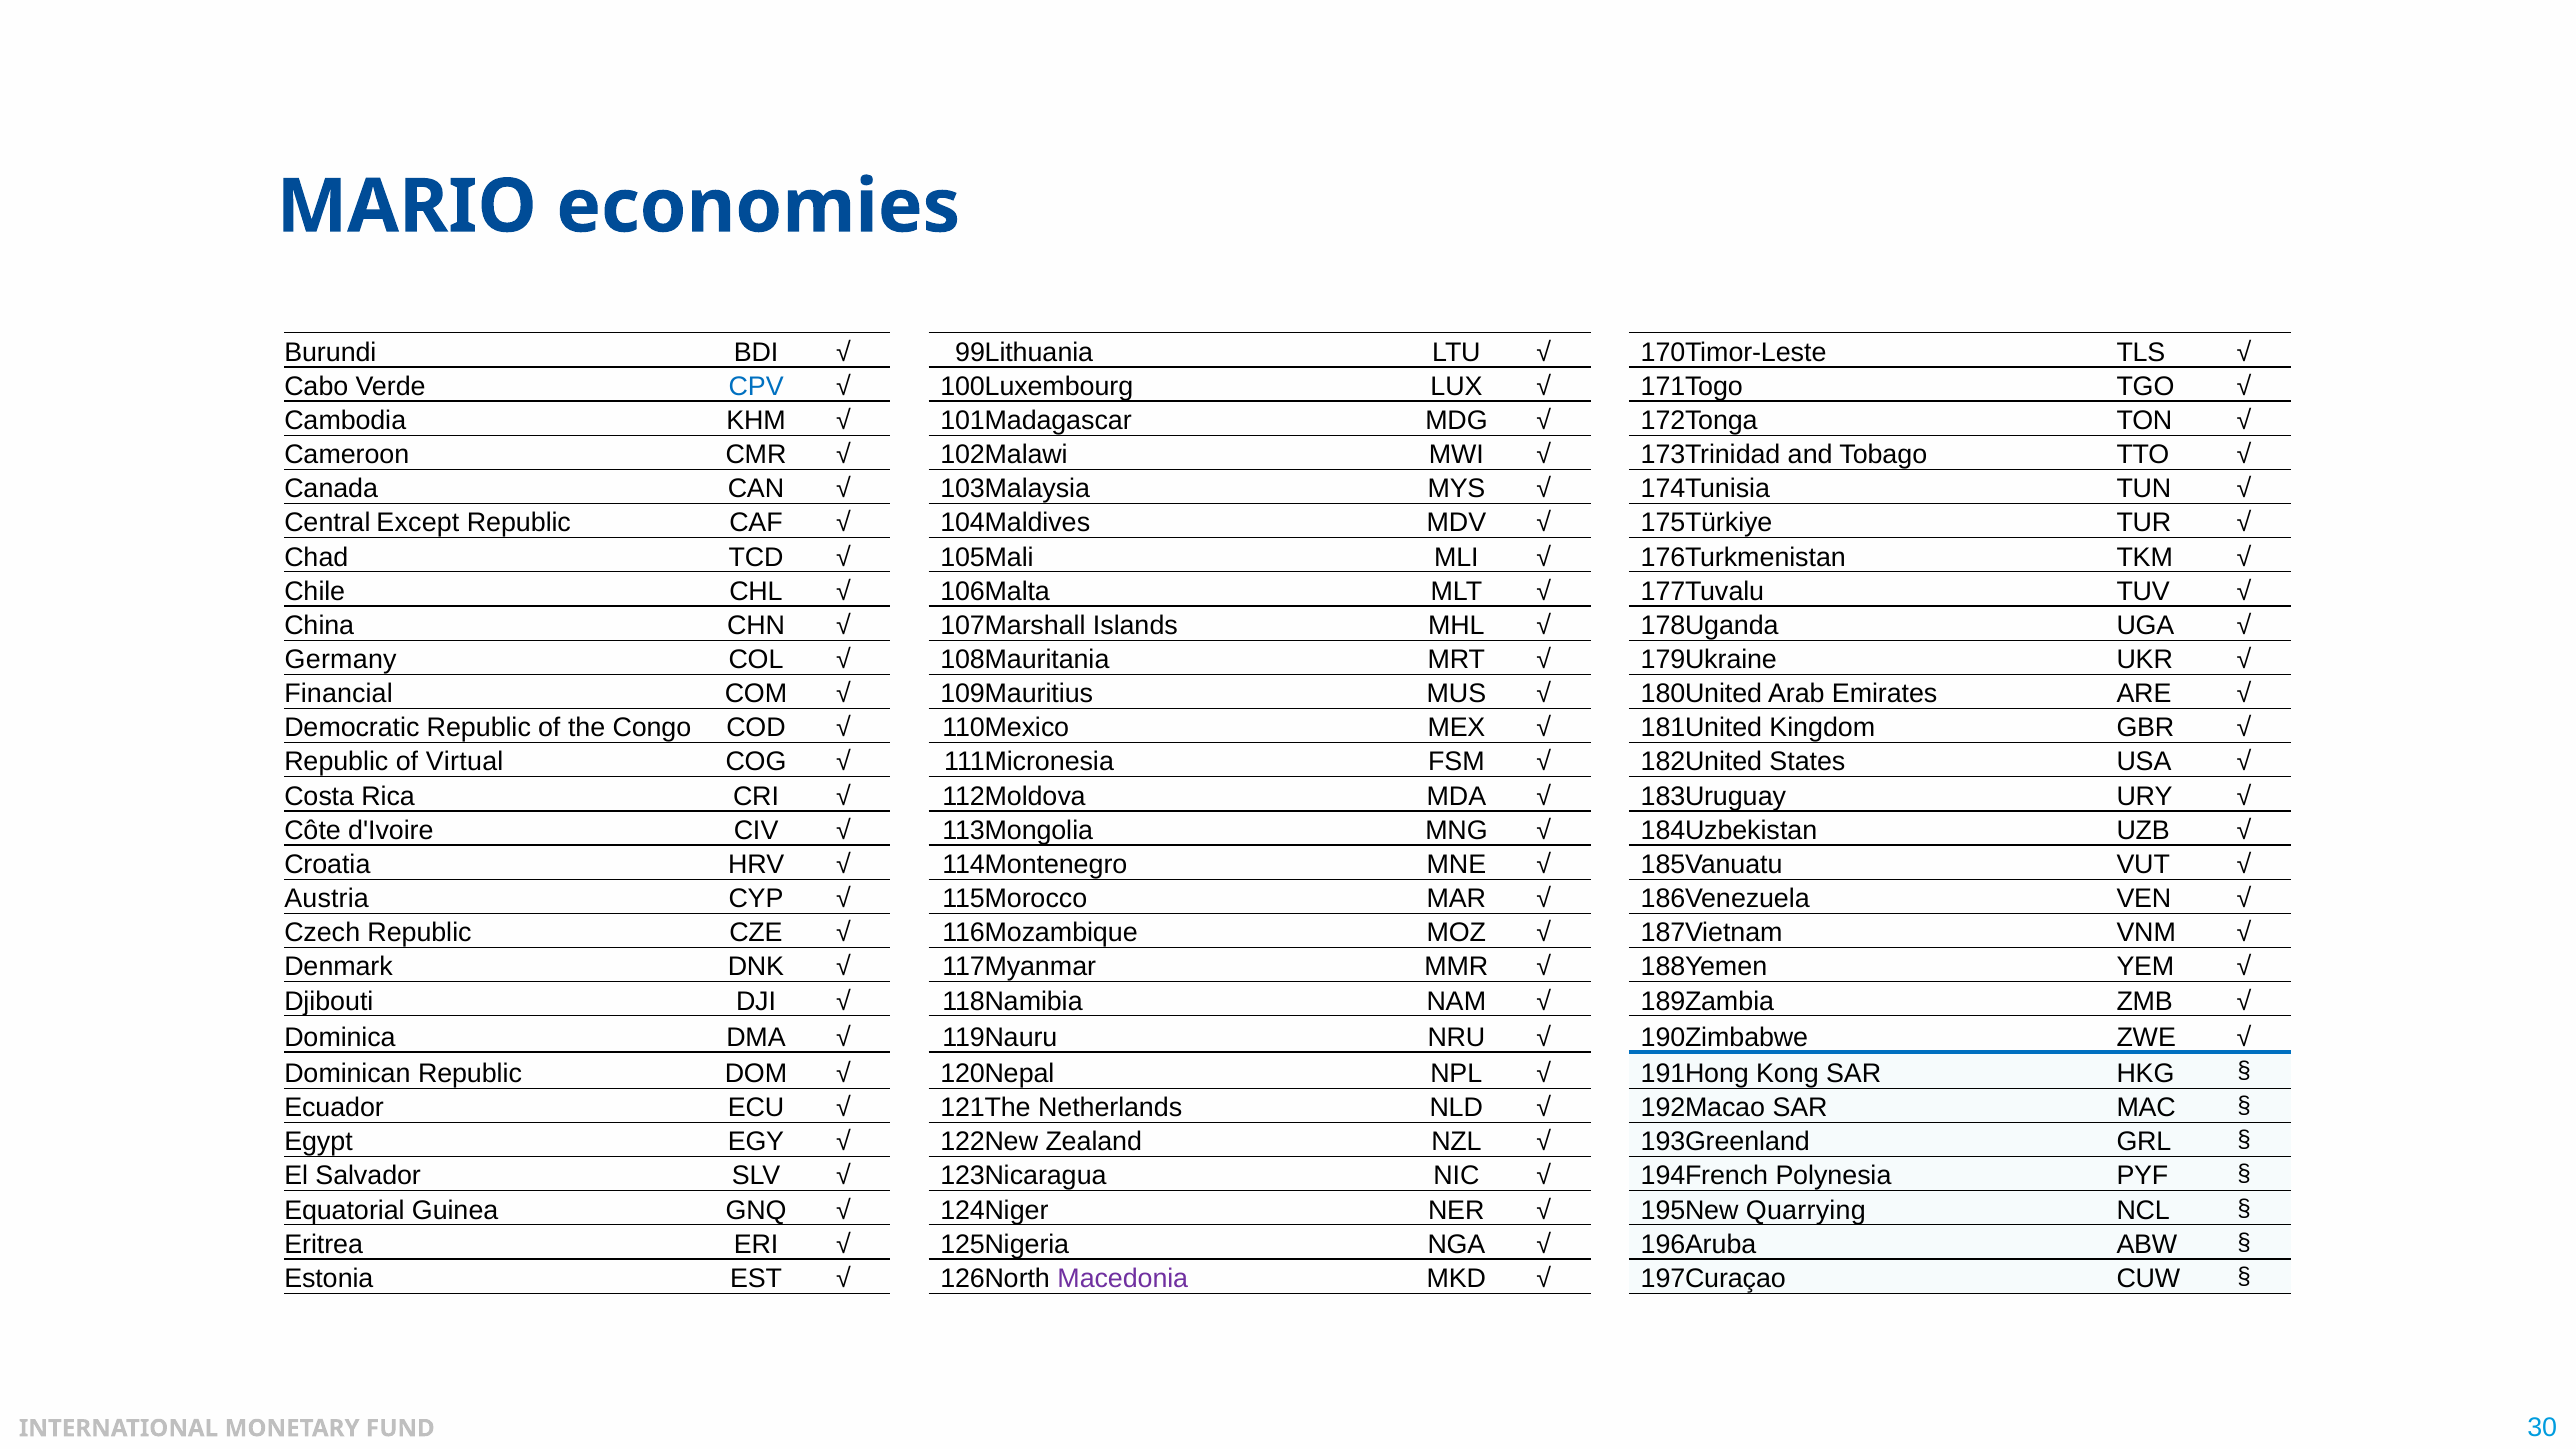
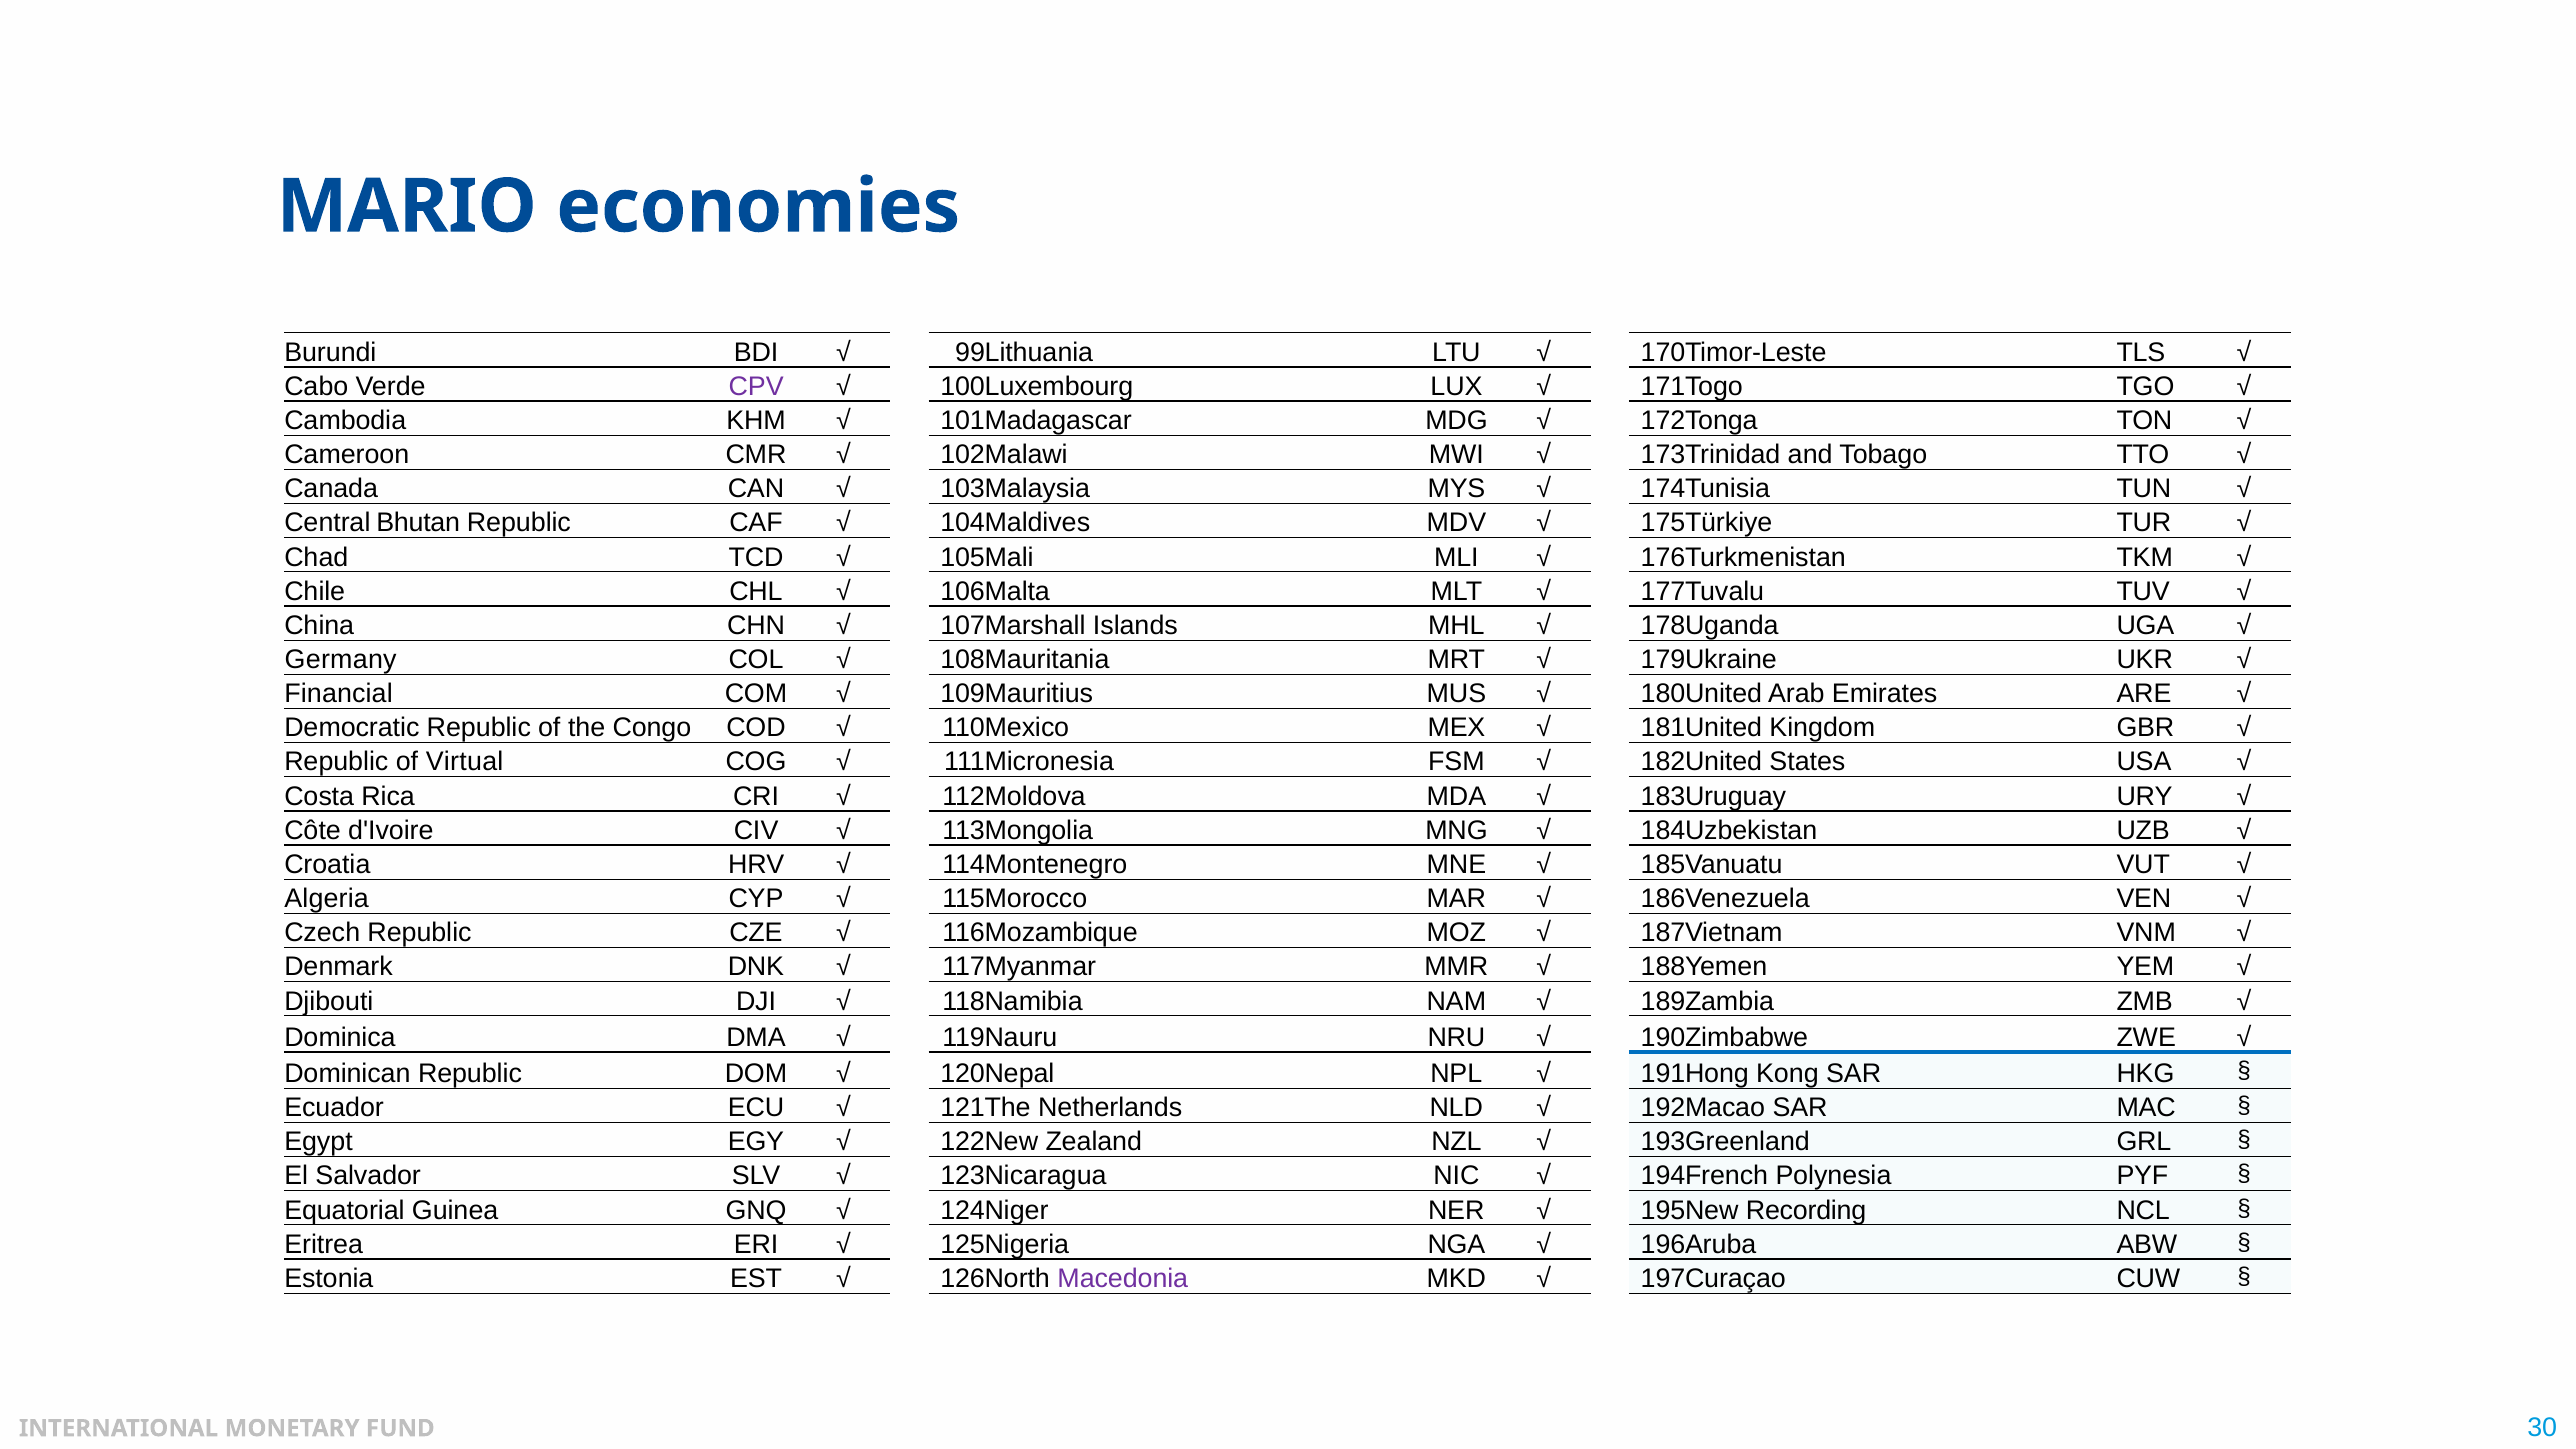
CPV colour: blue -> purple
Except: Except -> Bhutan
Austria: Austria -> Algeria
Quarrying: Quarrying -> Recording
